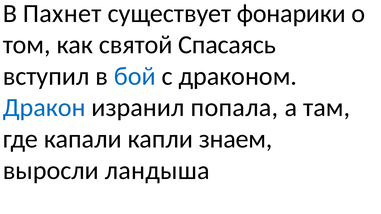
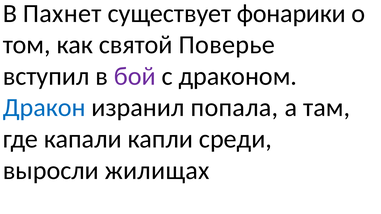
Спасаясь: Спасаясь -> Поверье
бой colour: blue -> purple
знаем: знаем -> среди
ландыша: ландыша -> жилищах
